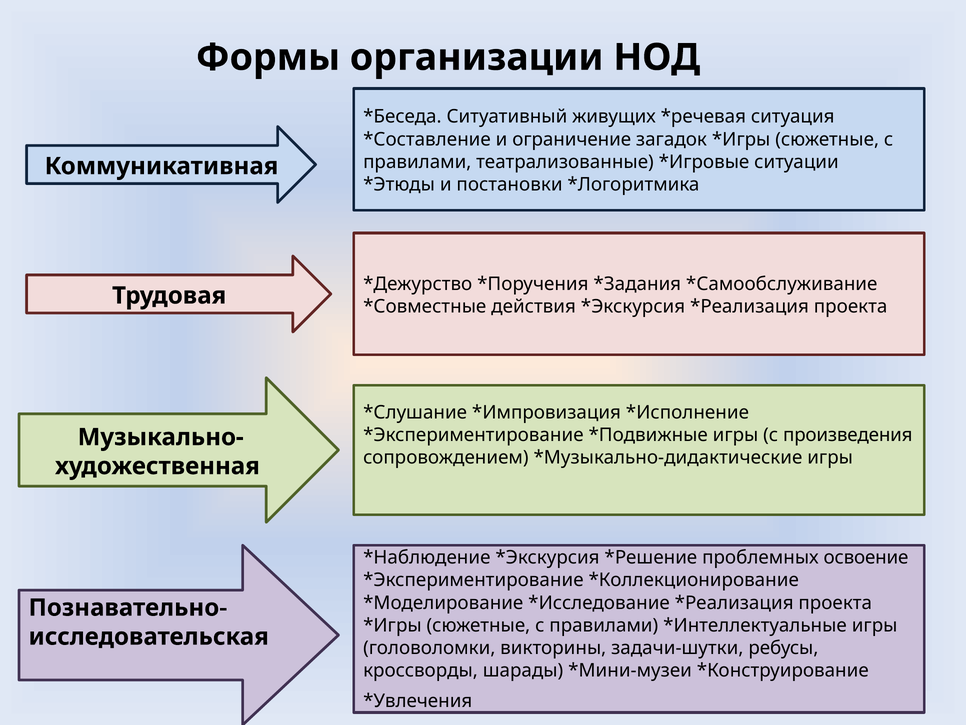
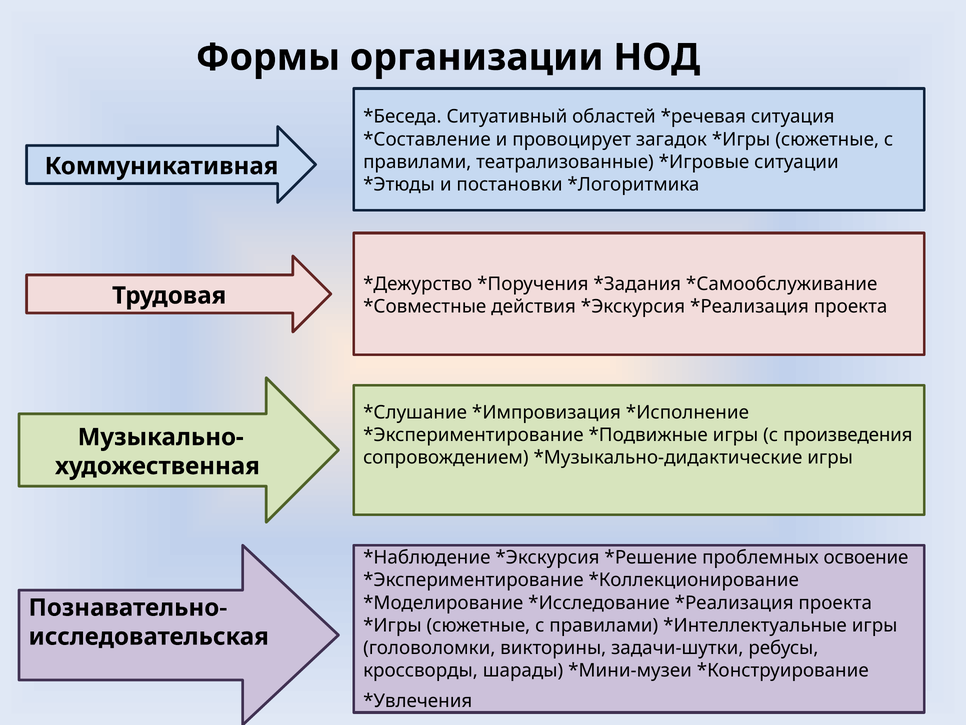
живущих: живущих -> областей
ограничение: ограничение -> провоцирует
